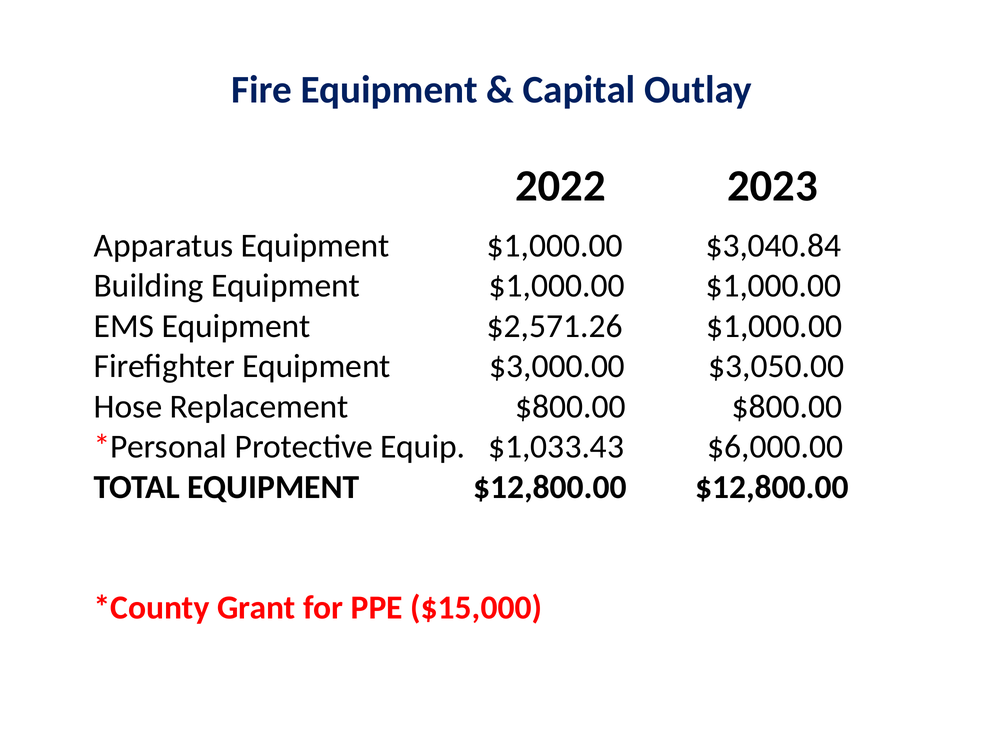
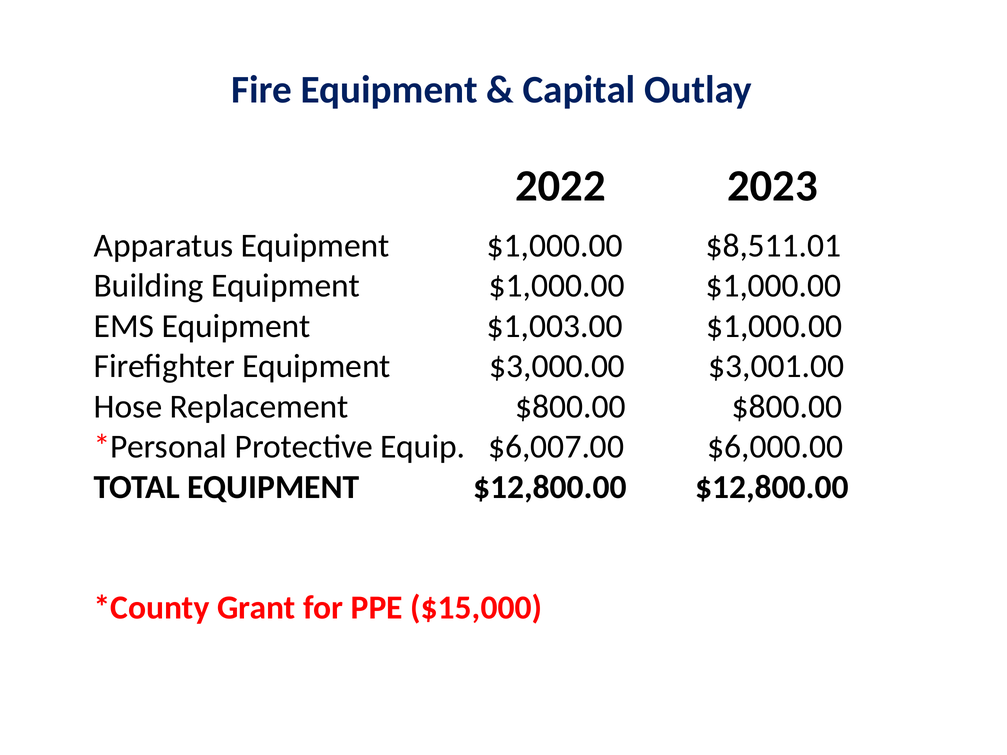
$3,040.84: $3,040.84 -> $8,511.01
$2,571.26: $2,571.26 -> $1,003.00
$3,050.00: $3,050.00 -> $3,001.00
$1,033.43: $1,033.43 -> $6,007.00
